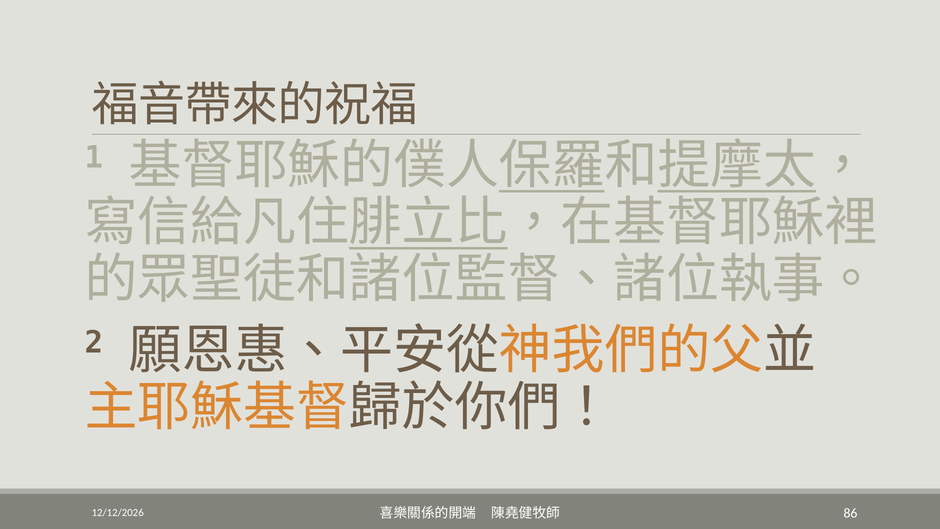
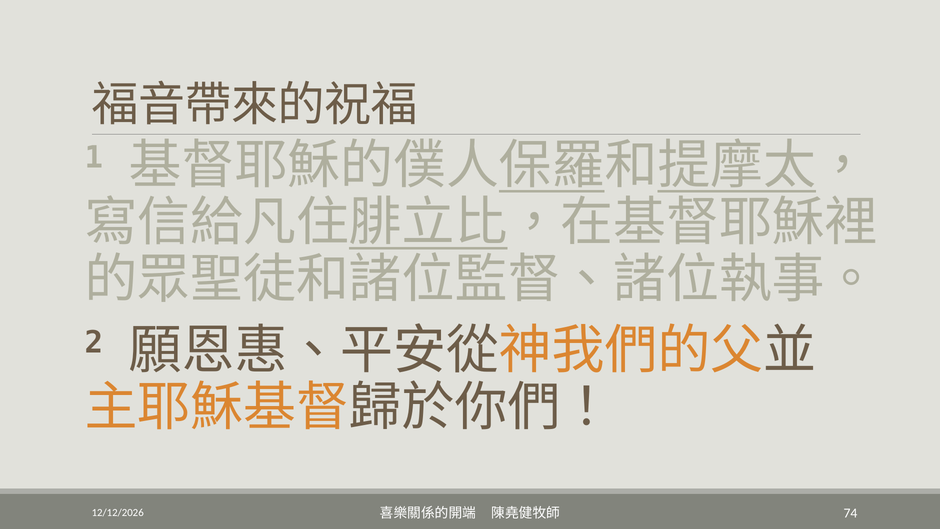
86: 86 -> 74
